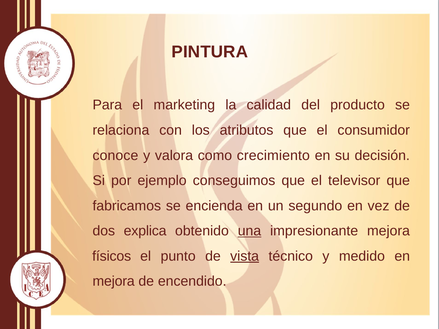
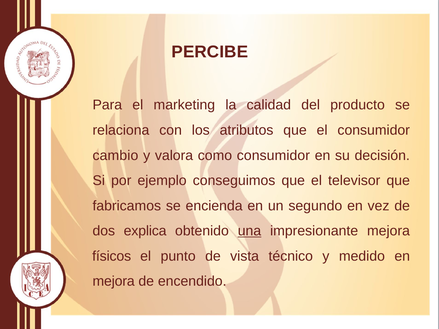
PINTURA: PINTURA -> PERCIBE
conoce: conoce -> cambio
como crecimiento: crecimiento -> consumidor
vista underline: present -> none
